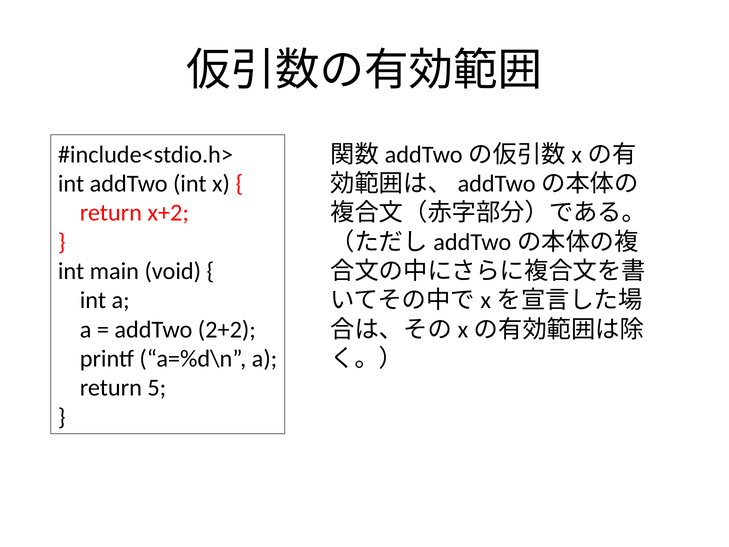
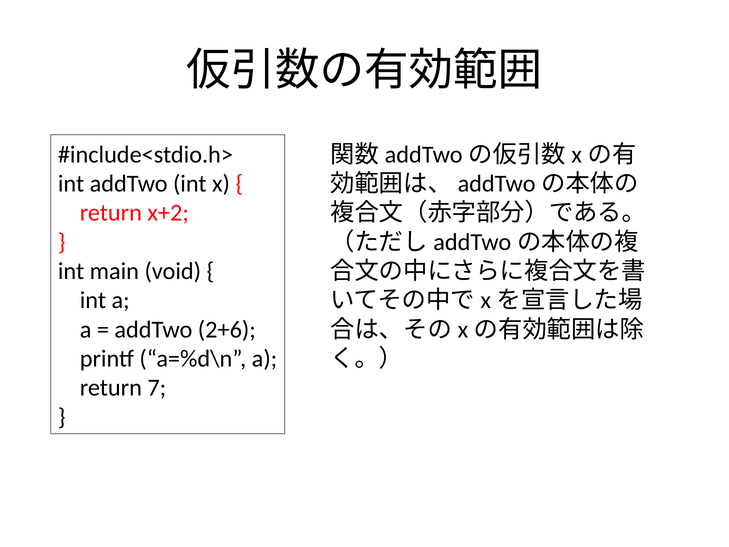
2+2: 2+2 -> 2+6
5: 5 -> 7
